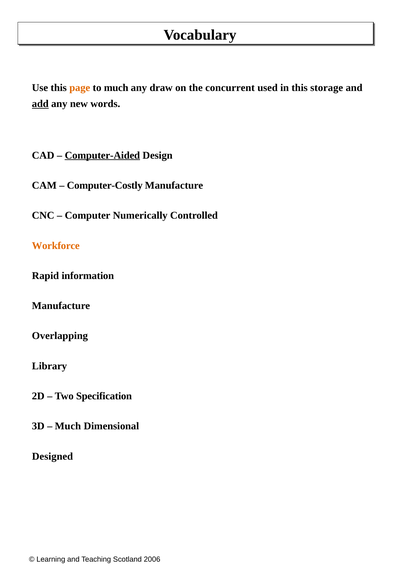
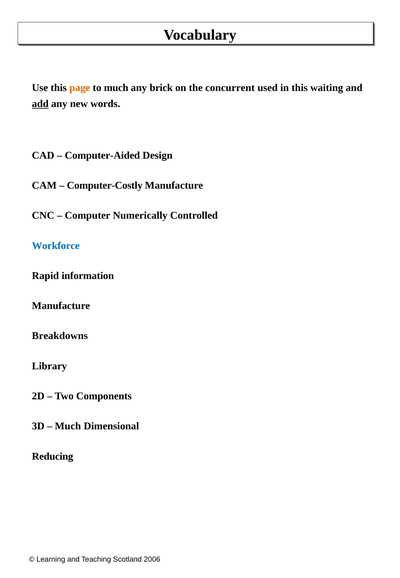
draw: draw -> brick
storage: storage -> waiting
Computer-Aided underline: present -> none
Workforce colour: orange -> blue
Overlapping: Overlapping -> Breakdowns
Specification: Specification -> Components
Designed: Designed -> Reducing
